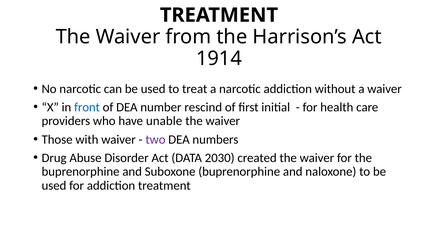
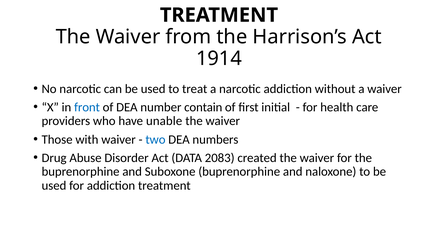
rescind: rescind -> contain
two colour: purple -> blue
2030: 2030 -> 2083
